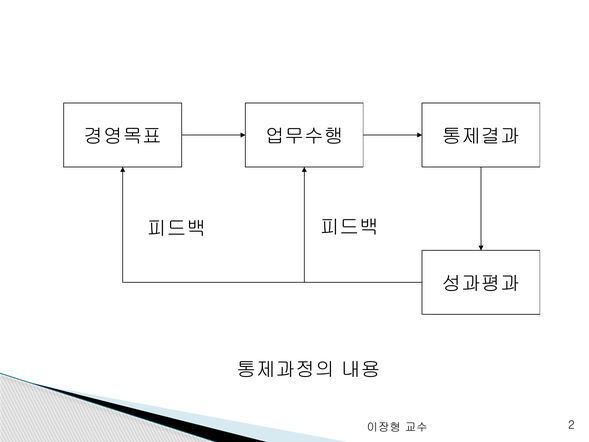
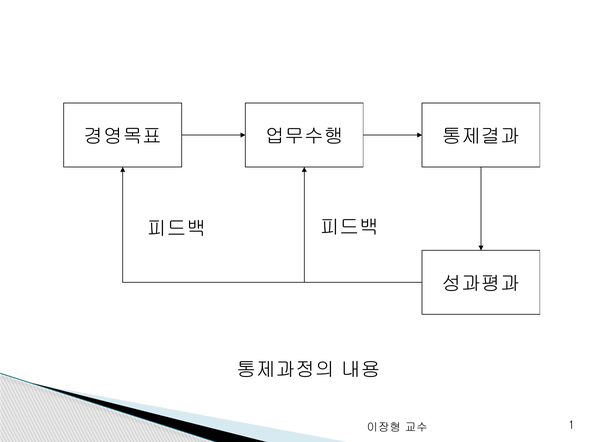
2: 2 -> 1
